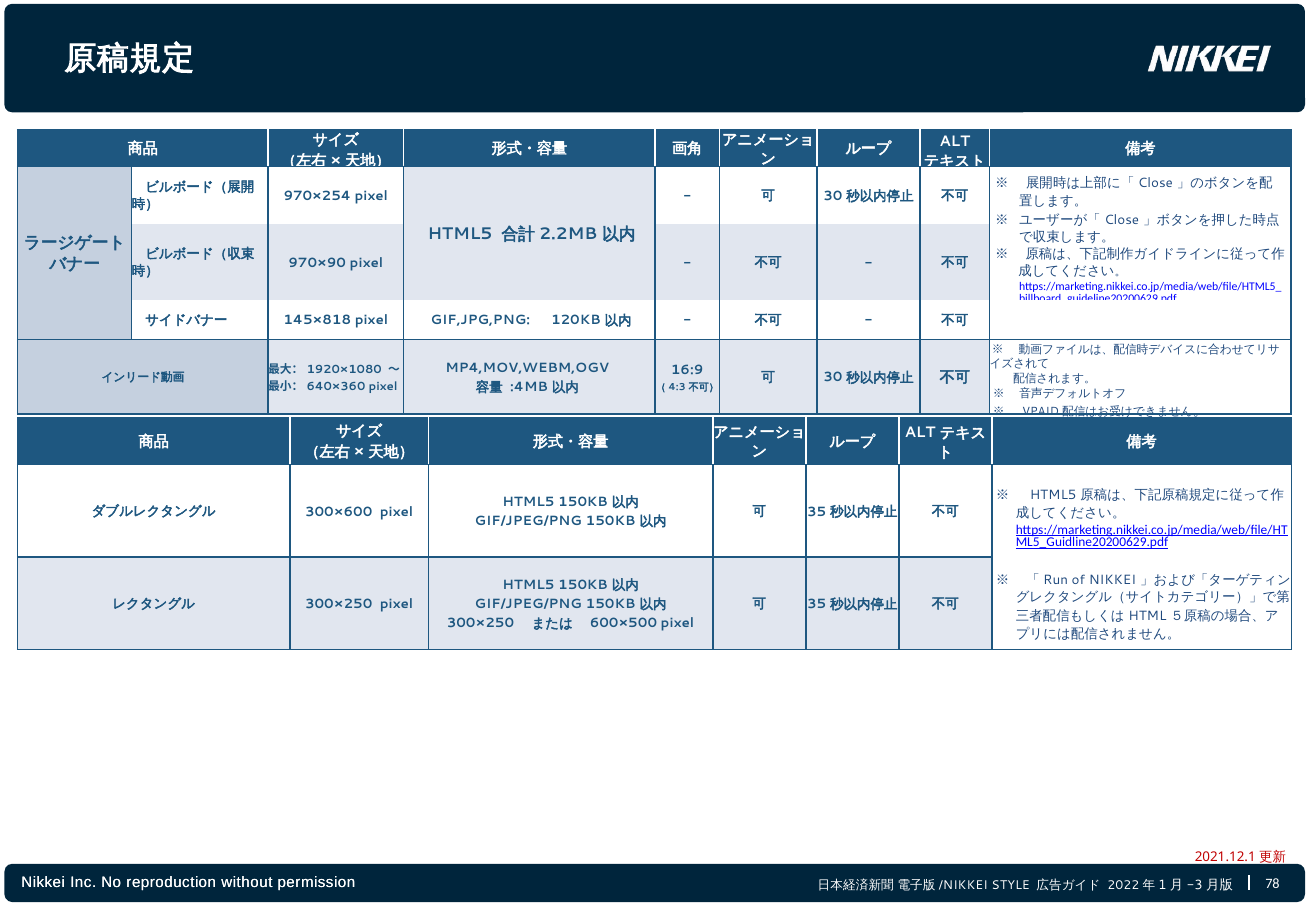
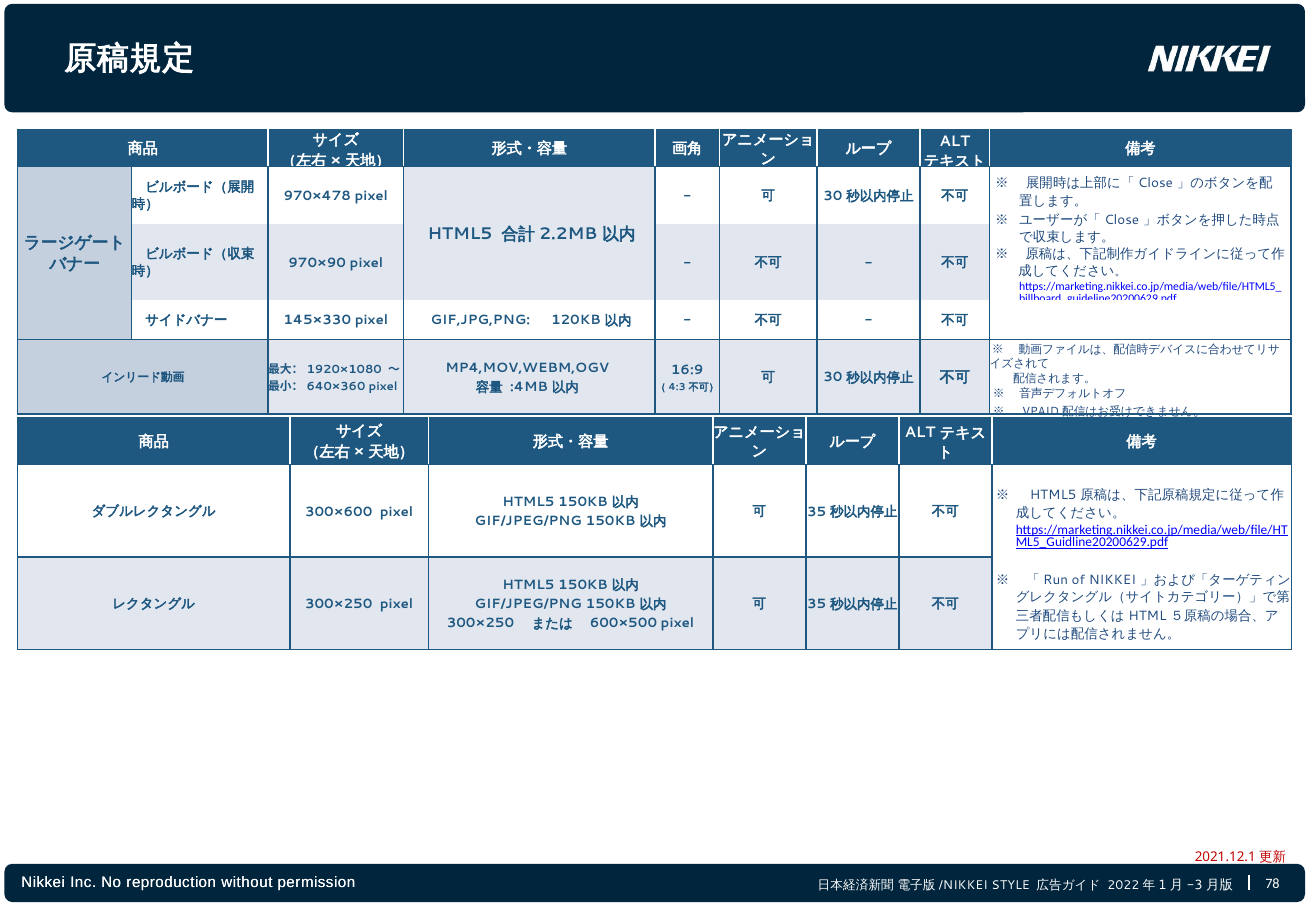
970×254: 970×254 -> 970×478
145×818: 145×818 -> 145×330
